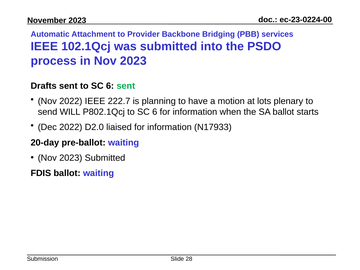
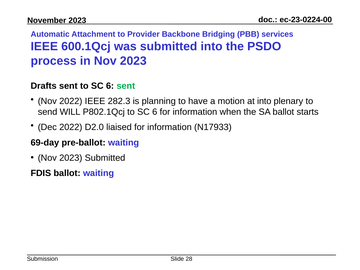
102.1Qcj: 102.1Qcj -> 600.1Qcj
222.7: 222.7 -> 282.3
at lots: lots -> into
20-day: 20-day -> 69-day
